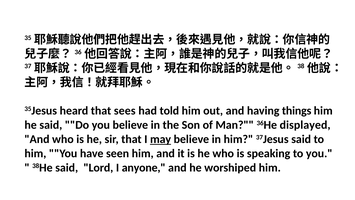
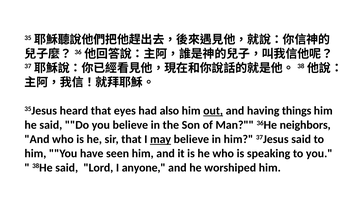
sees: sees -> eyes
told: told -> also
out underline: none -> present
displayed: displayed -> neighbors
